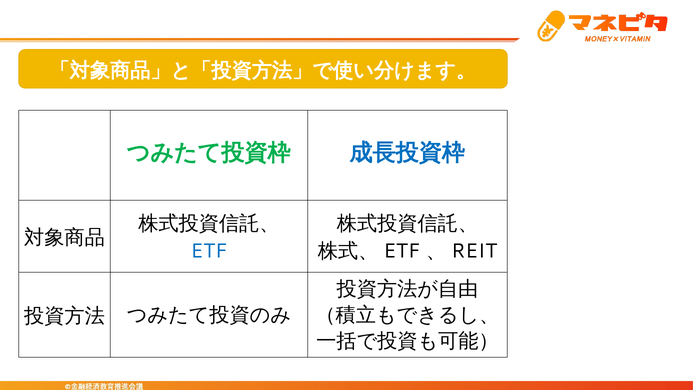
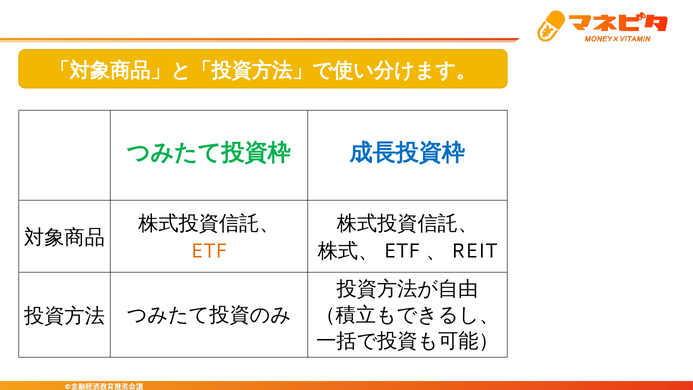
ETF colour: blue -> orange
